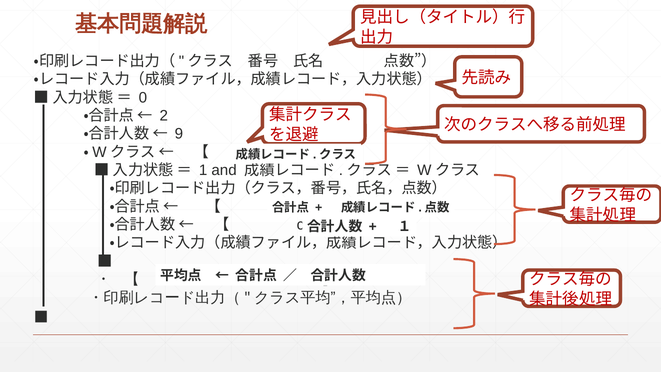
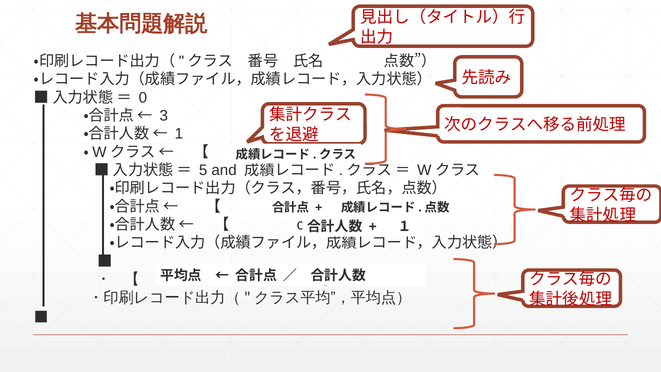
2: 2 -> 3
9: 9 -> 1
1: 1 -> 5
